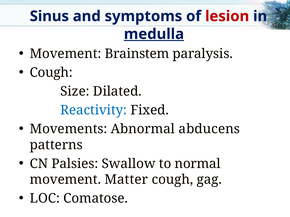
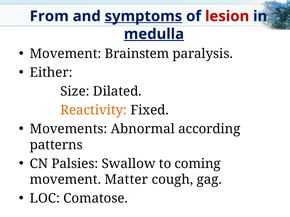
Sinus: Sinus -> From
symptoms underline: none -> present
Cough at (51, 73): Cough -> Either
Reactivity colour: blue -> orange
abducens: abducens -> according
normal: normal -> coming
